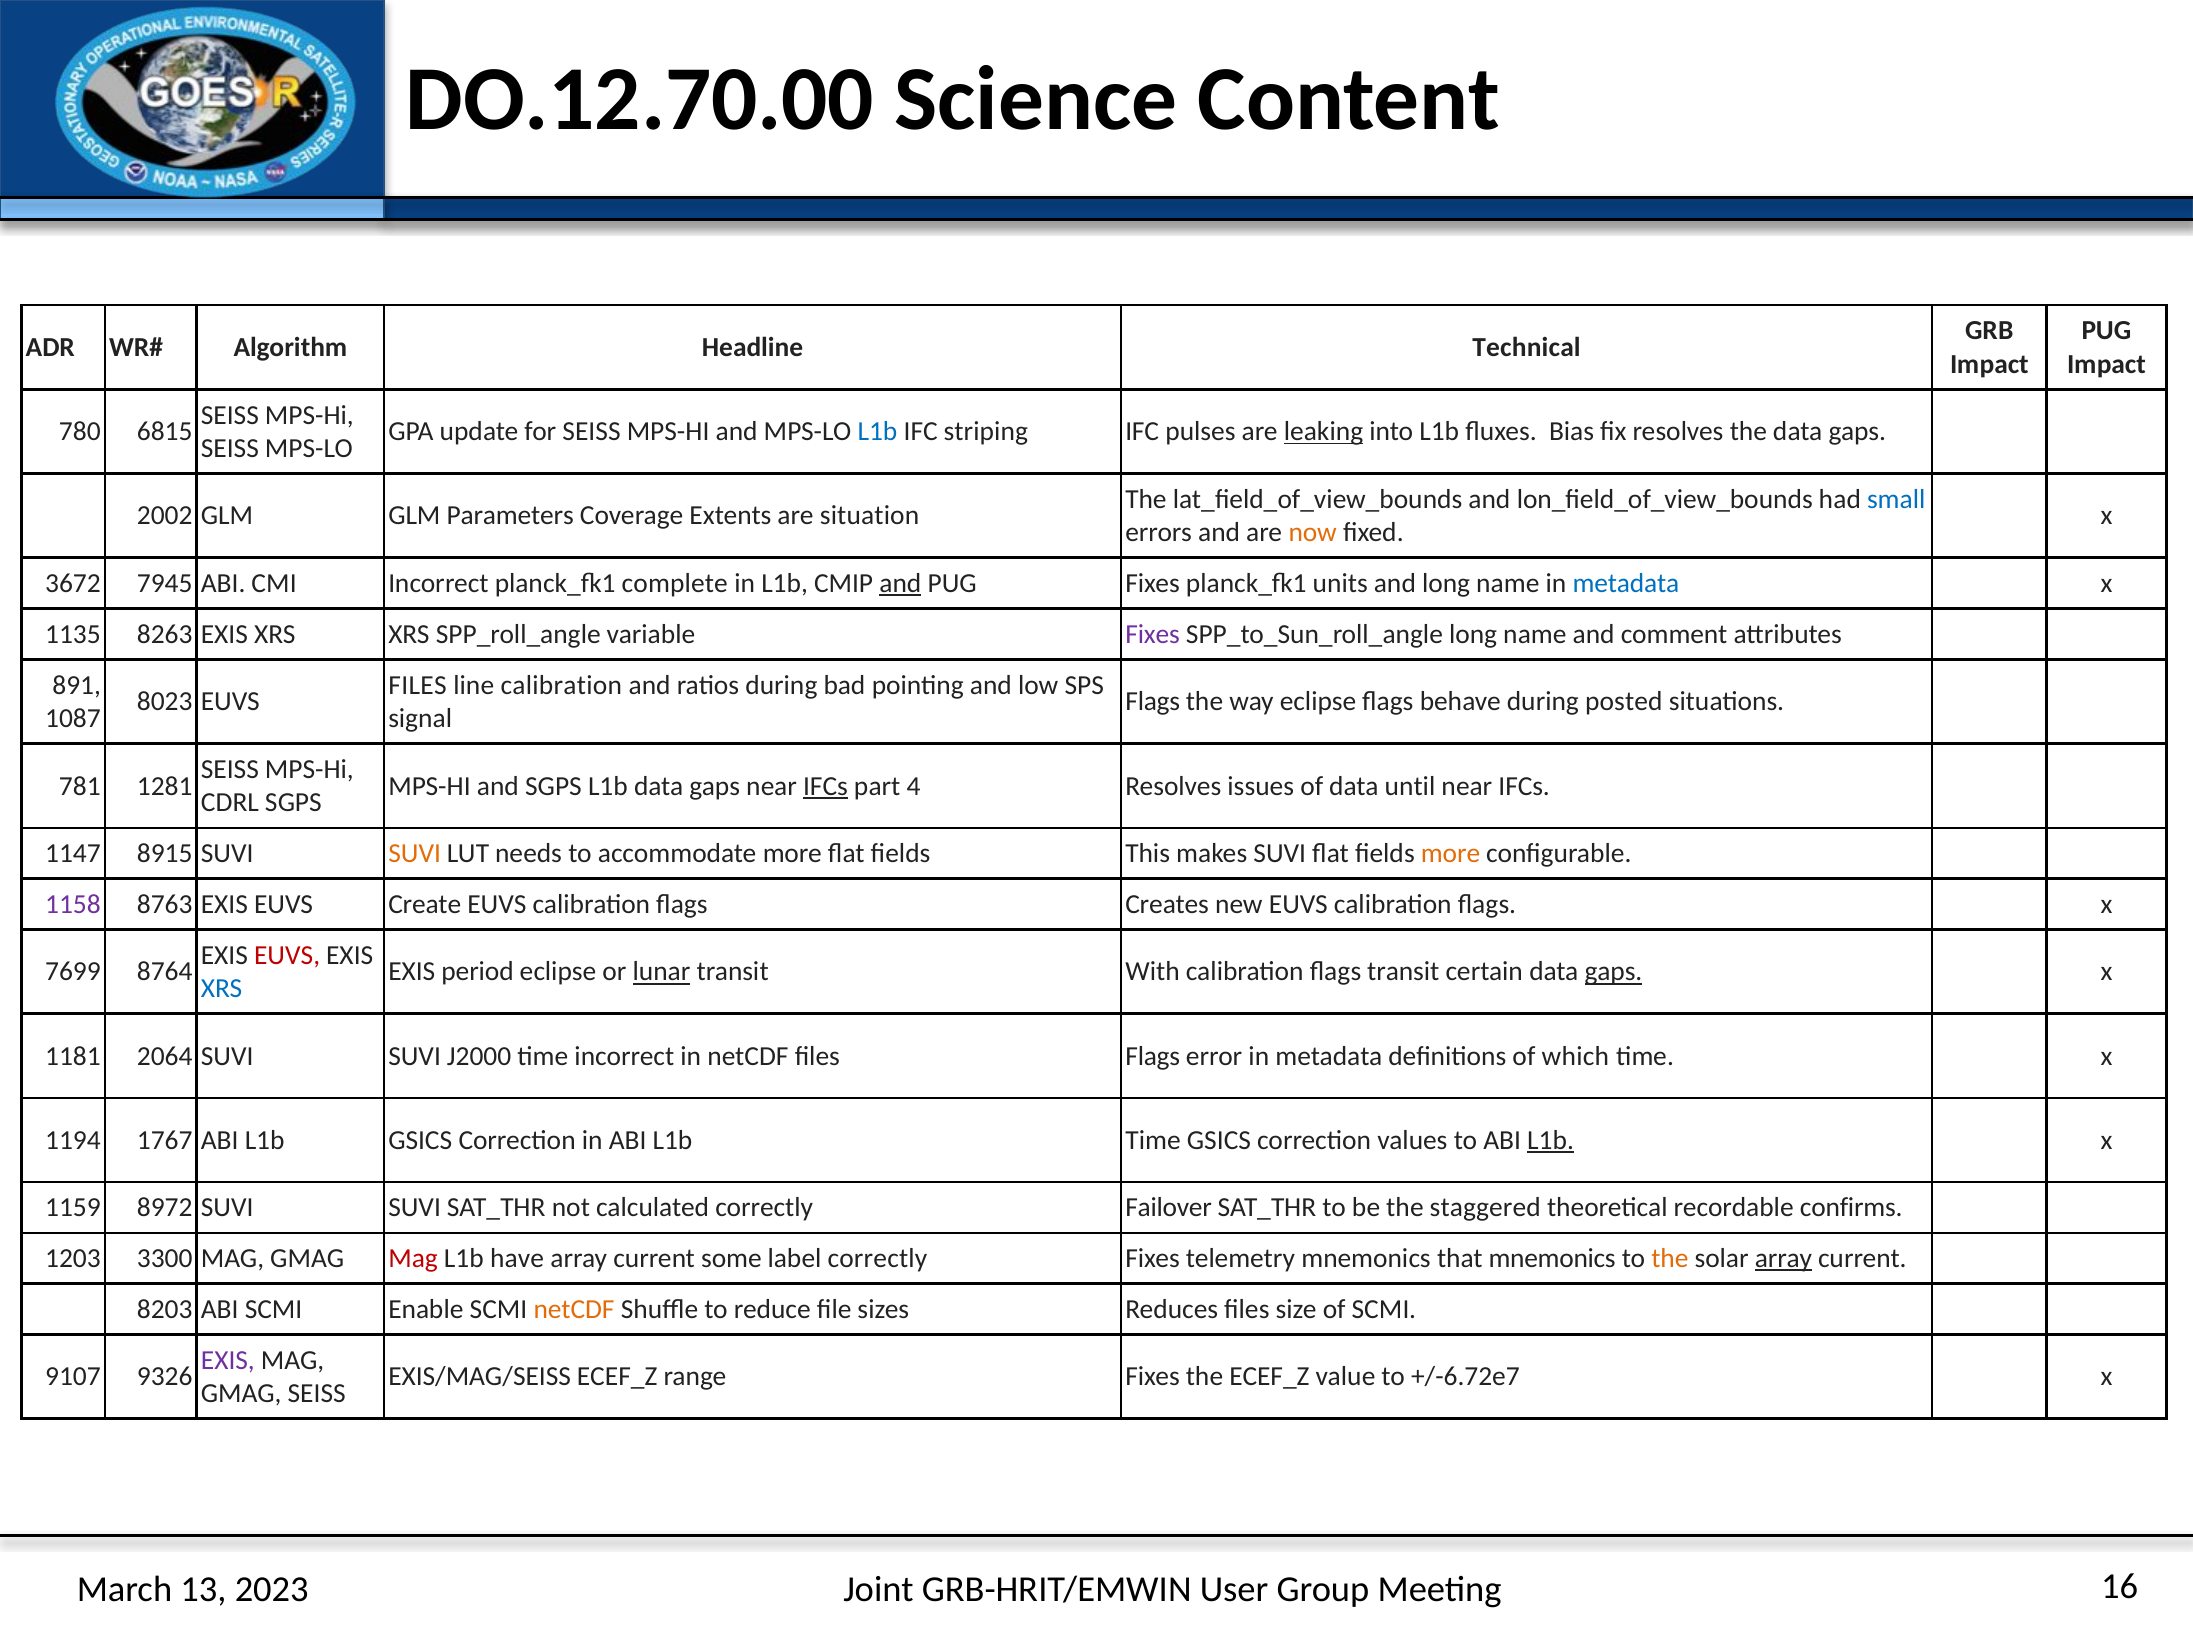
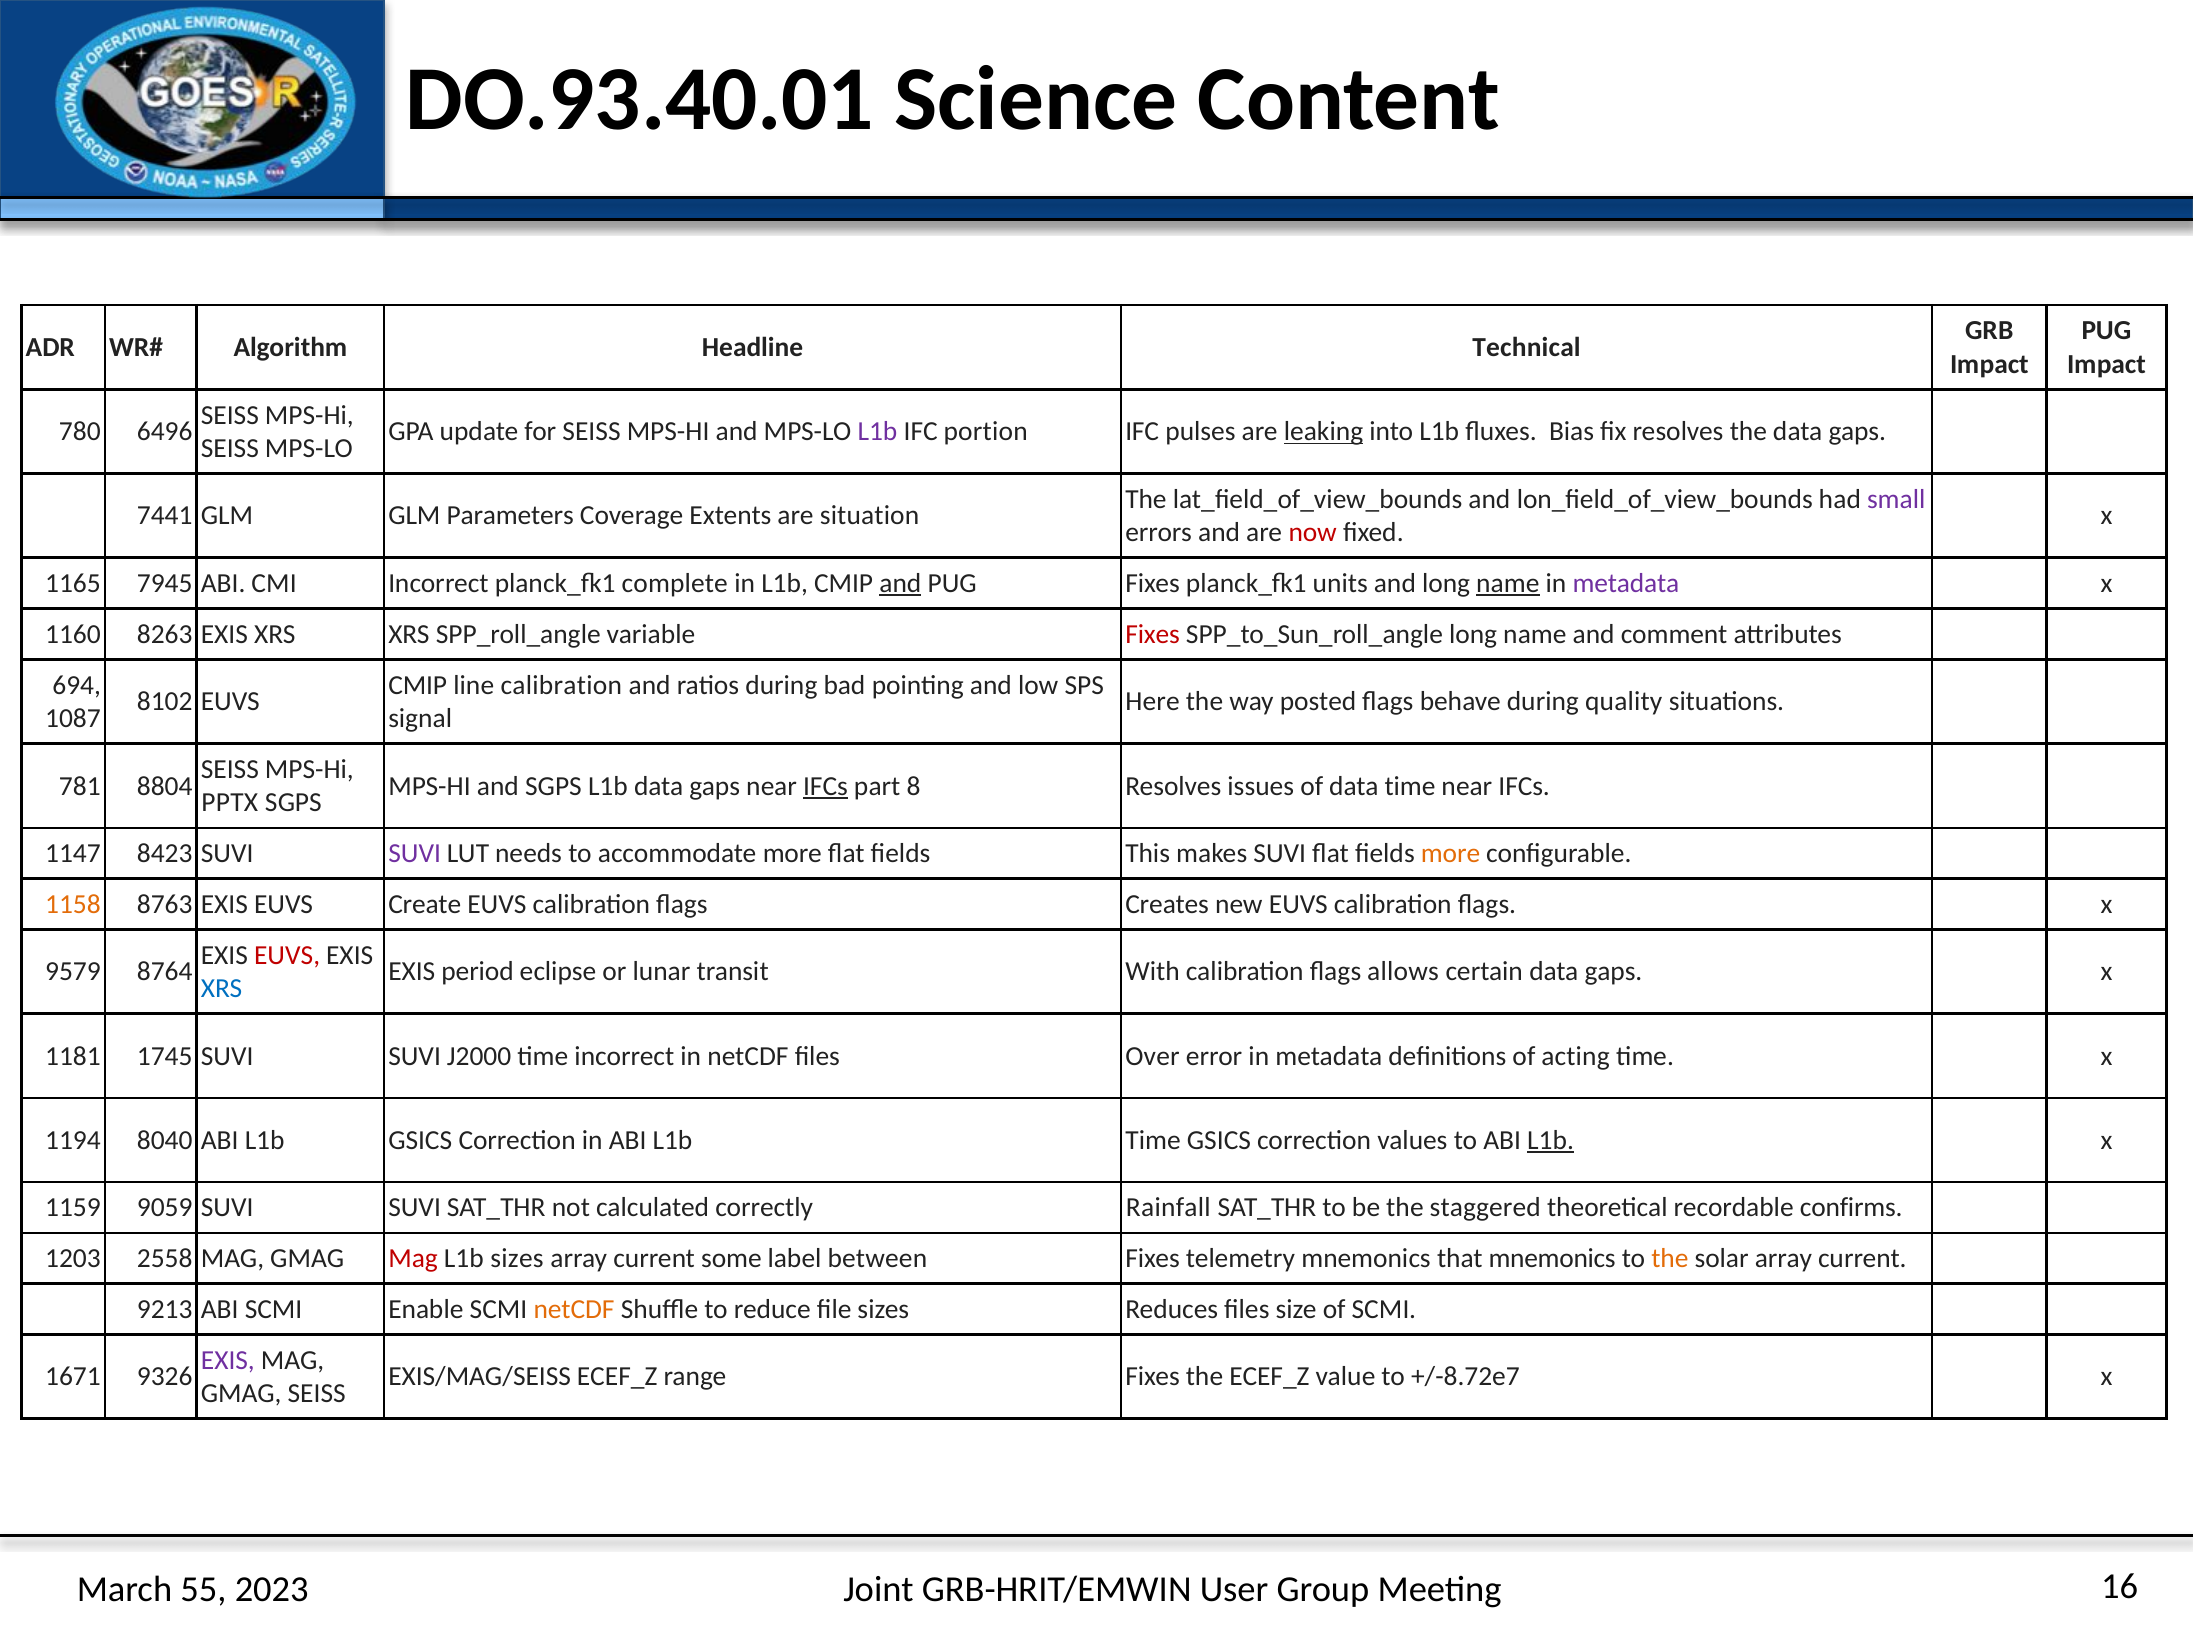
DO.12.70.00: DO.12.70.00 -> DO.93.40.01
6815: 6815 -> 6496
L1b at (877, 432) colour: blue -> purple
striping: striping -> portion
small colour: blue -> purple
2002: 2002 -> 7441
now colour: orange -> red
3672: 3672 -> 1165
name at (1508, 583) underline: none -> present
metadata at (1626, 583) colour: blue -> purple
1135: 1135 -> 1160
Fixes at (1153, 634) colour: purple -> red
891: 891 -> 694
FILES at (418, 685): FILES -> CMIP
8023: 8023 -> 8102
Flags at (1153, 702): Flags -> Here
way eclipse: eclipse -> posted
posted: posted -> quality
1281: 1281 -> 8804
4: 4 -> 8
data until: until -> time
CDRL: CDRL -> PPTX
8915: 8915 -> 8423
SUVI at (415, 853) colour: orange -> purple
1158 colour: purple -> orange
7699: 7699 -> 9579
lunar underline: present -> none
flags transit: transit -> allows
gaps at (1613, 972) underline: present -> none
2064: 2064 -> 1745
files Flags: Flags -> Over
which: which -> acting
1767: 1767 -> 8040
8972: 8972 -> 9059
Failover: Failover -> Rainfall
3300: 3300 -> 2558
L1b have: have -> sizes
label correctly: correctly -> between
array at (1783, 1258) underline: present -> none
8203: 8203 -> 9213
9107: 9107 -> 1671
+/-6.72e7: +/-6.72e7 -> +/-8.72e7
13: 13 -> 55
